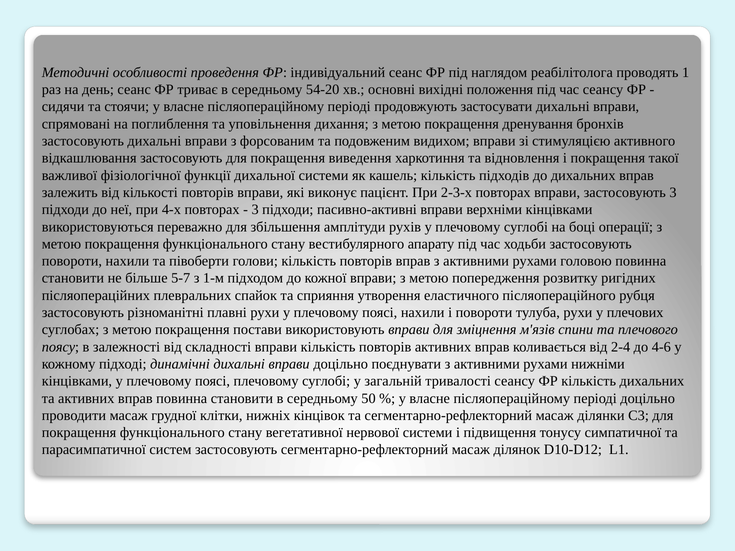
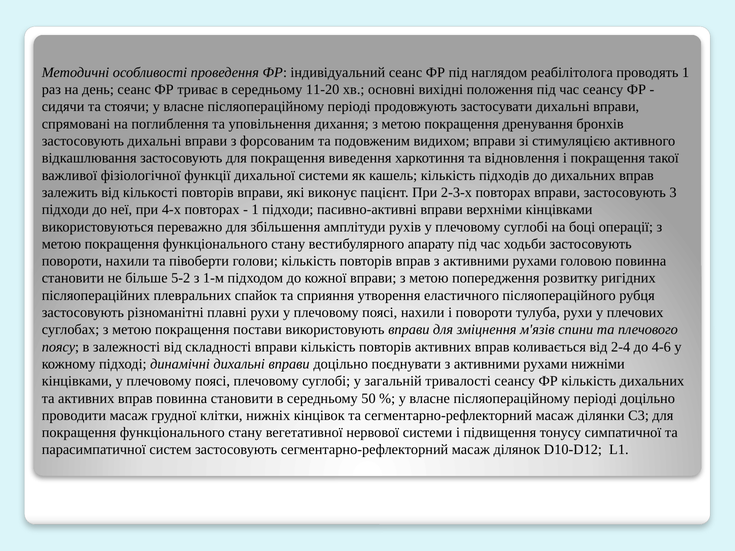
54-20: 54-20 -> 11-20
3 at (255, 210): 3 -> 1
5-7: 5-7 -> 5-2
